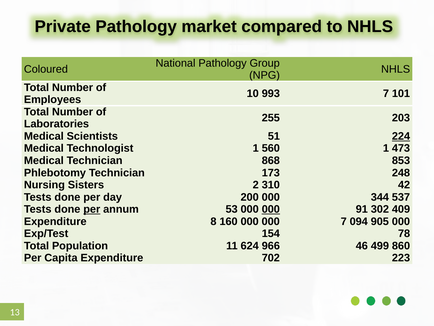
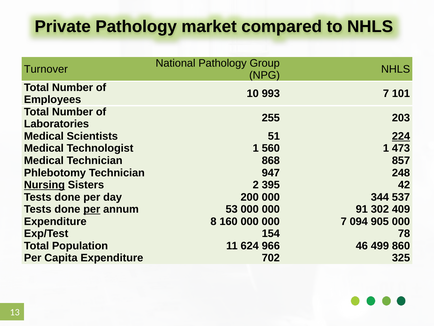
Coloured: Coloured -> Turnover
853: 853 -> 857
173: 173 -> 947
Nursing underline: none -> present
310: 310 -> 395
000 at (271, 209) underline: present -> none
223: 223 -> 325
